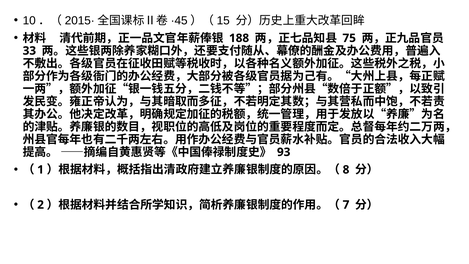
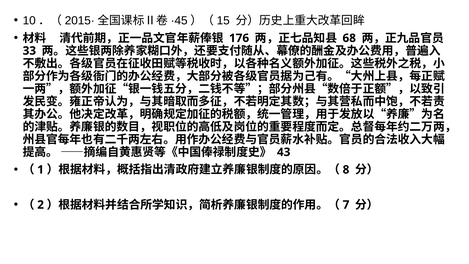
188: 188 -> 176
75: 75 -> 68
93: 93 -> 43
